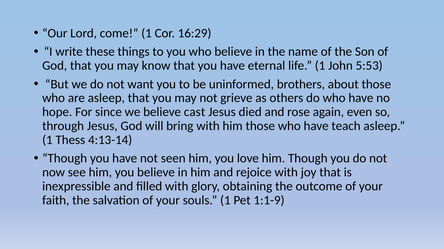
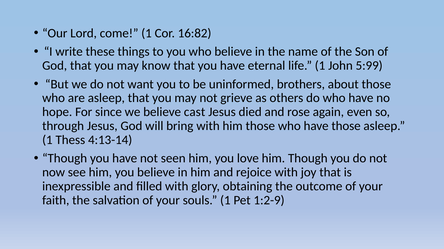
16:29: 16:29 -> 16:82
5:53: 5:53 -> 5:99
have teach: teach -> those
1:1-9: 1:1-9 -> 1:2-9
